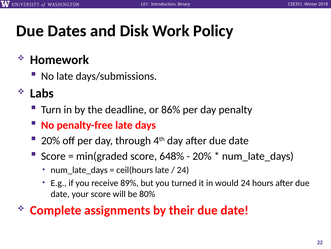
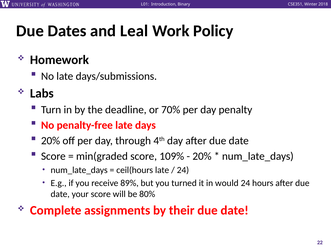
Disk: Disk -> Leal
86%: 86% -> 70%
648%: 648% -> 109%
